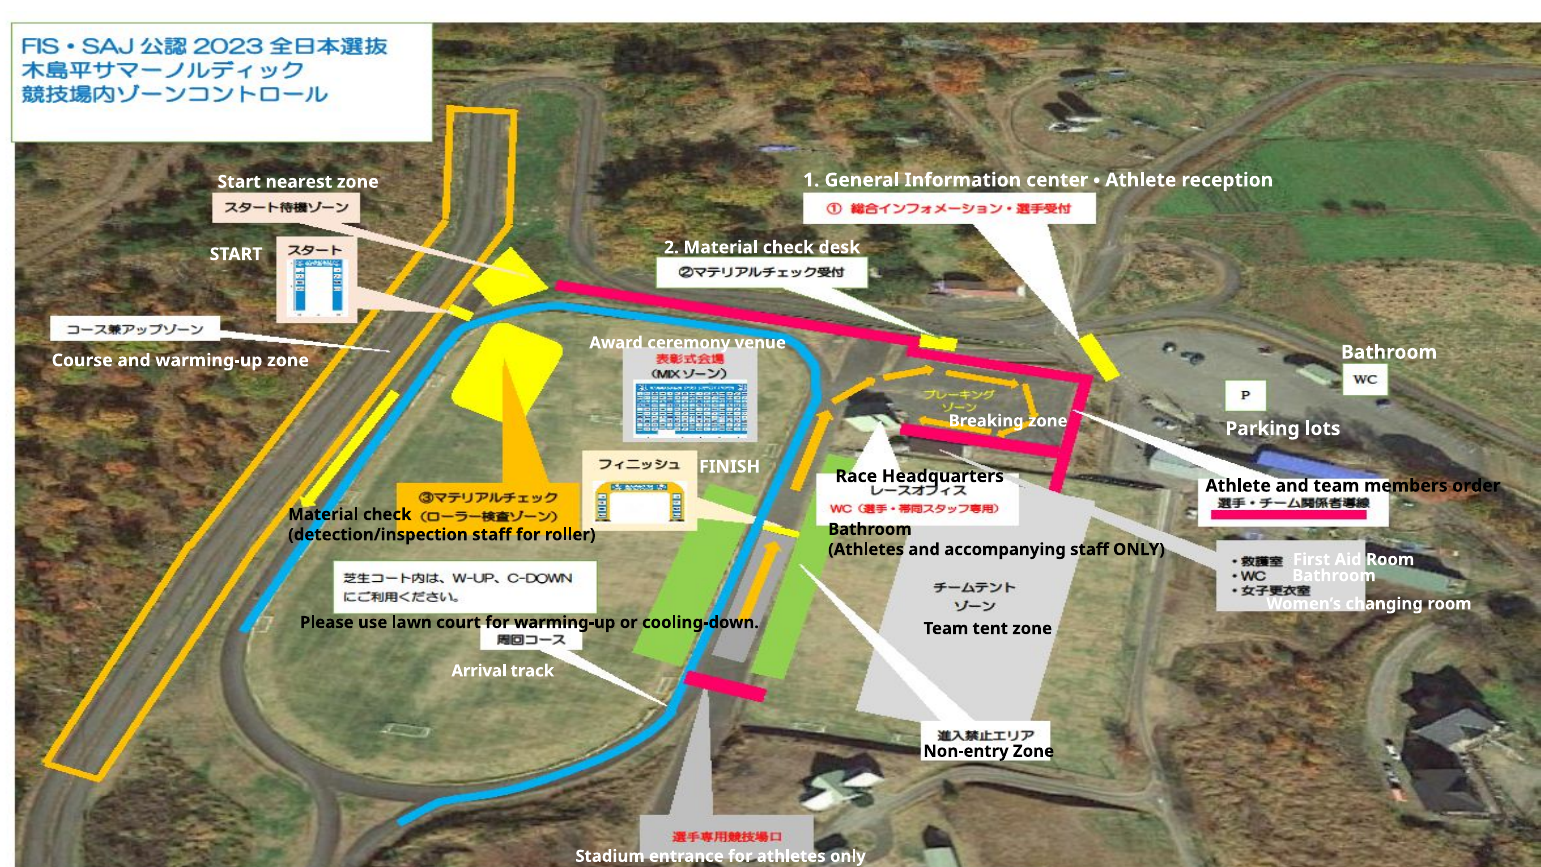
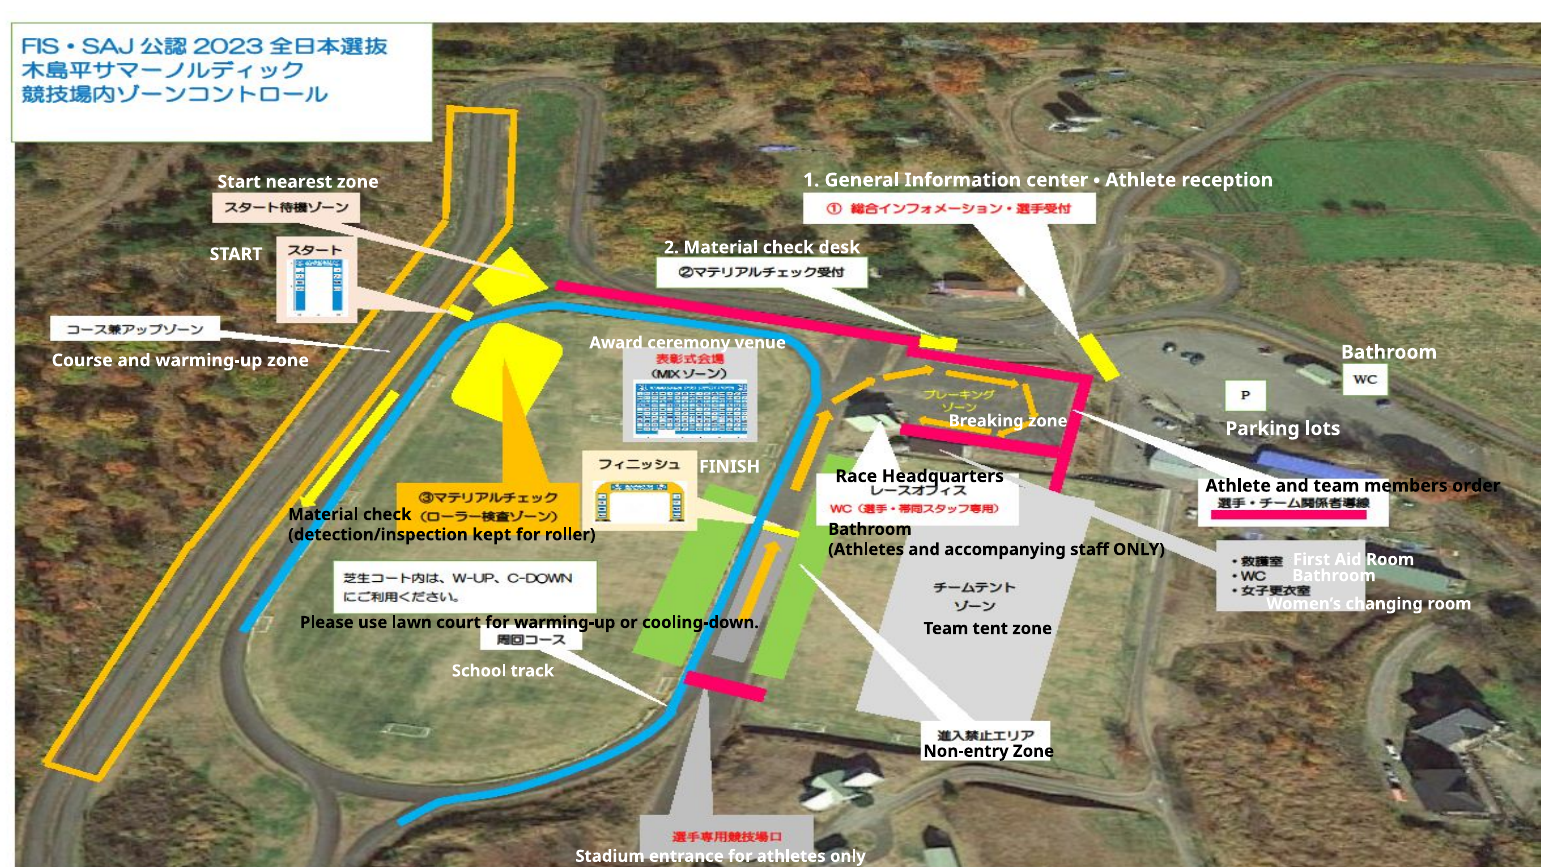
detection/inspection staff: staff -> kept
Arrival: Arrival -> School
